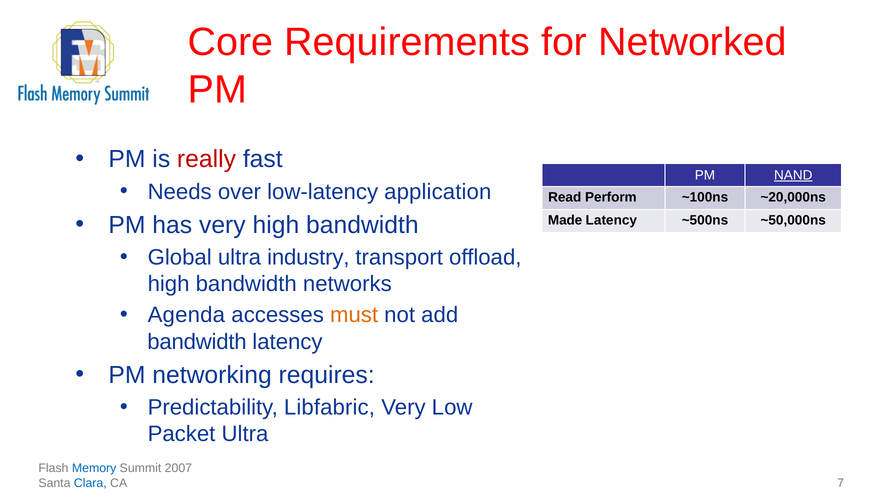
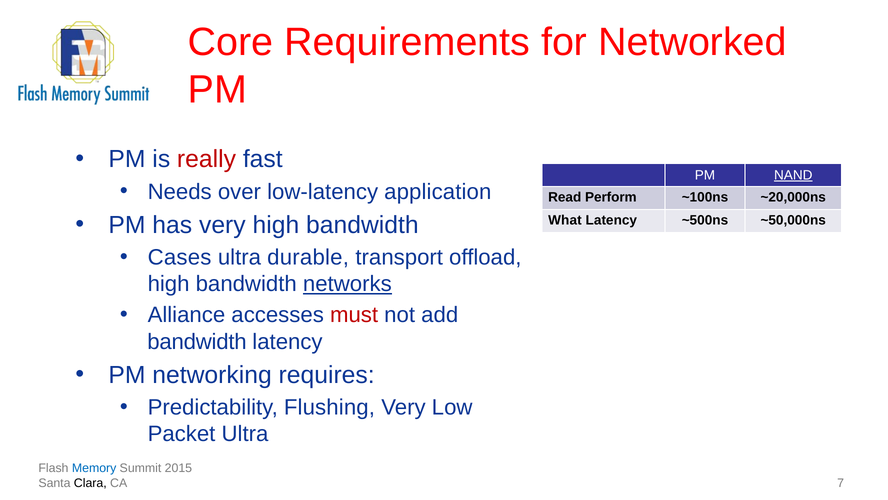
Made: Made -> What
Global: Global -> Cases
industry: industry -> durable
networks underline: none -> present
Agenda: Agenda -> Alliance
must colour: orange -> red
Libfabric: Libfabric -> Flushing
2007: 2007 -> 2015
Clara colour: blue -> black
